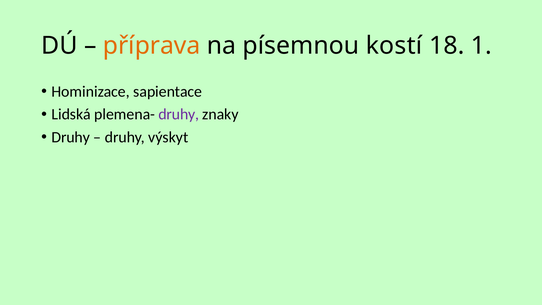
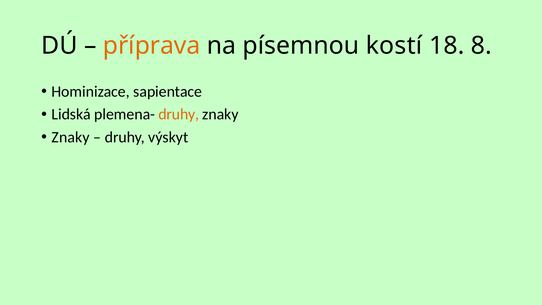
1: 1 -> 8
druhy at (179, 114) colour: purple -> orange
Druhy at (71, 137): Druhy -> Znaky
